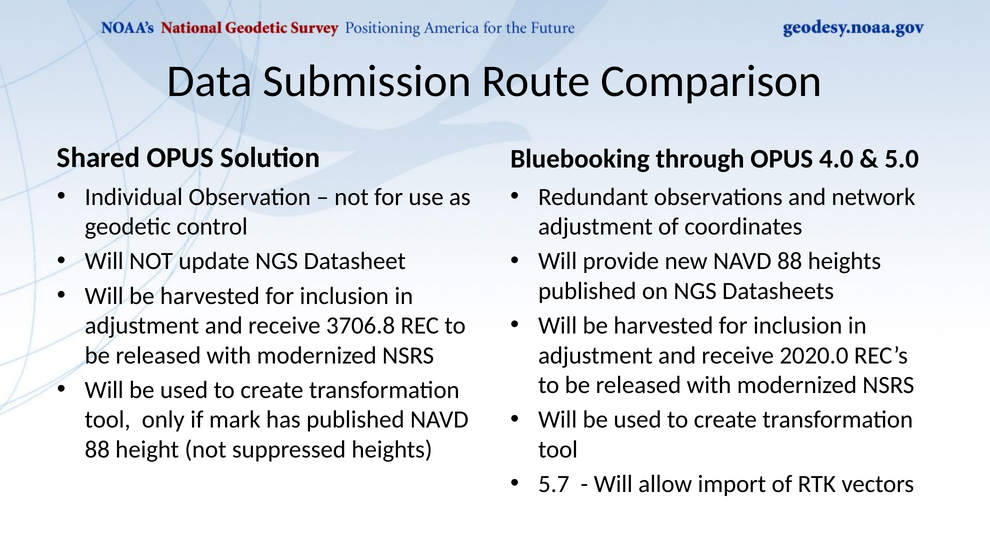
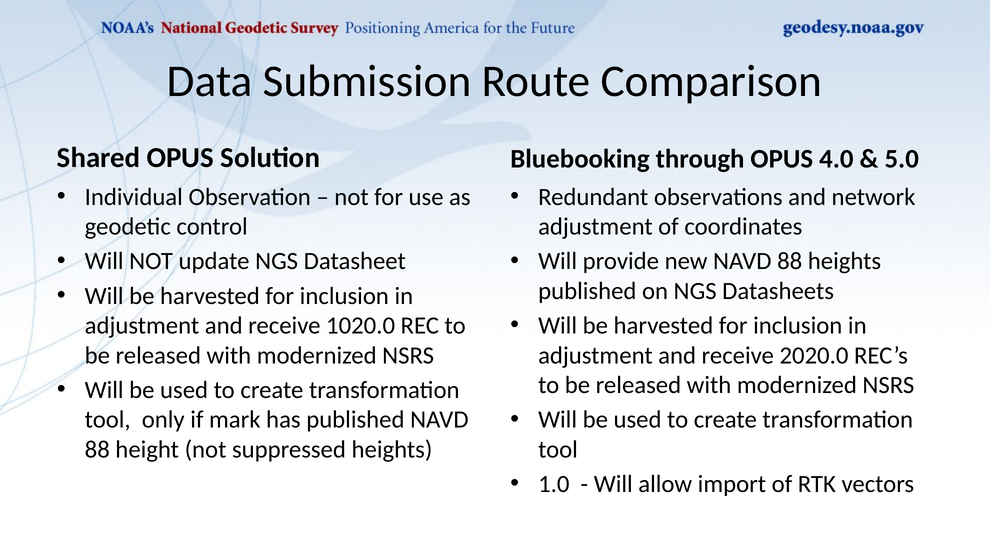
3706.8: 3706.8 -> 1020.0
5.7: 5.7 -> 1.0
